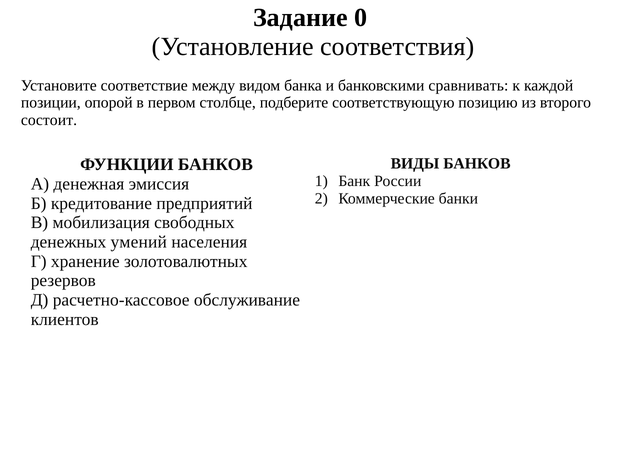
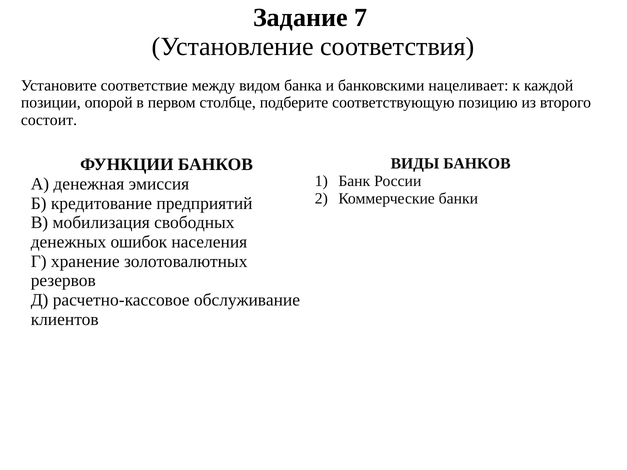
0: 0 -> 7
сравнивать: сравнивать -> нацеливает
умений: умений -> ошибок
